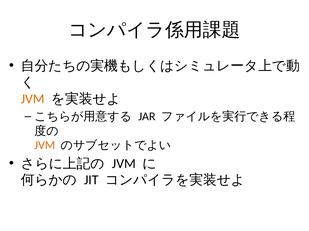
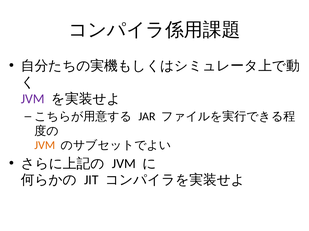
JVM at (33, 99) colour: orange -> purple
